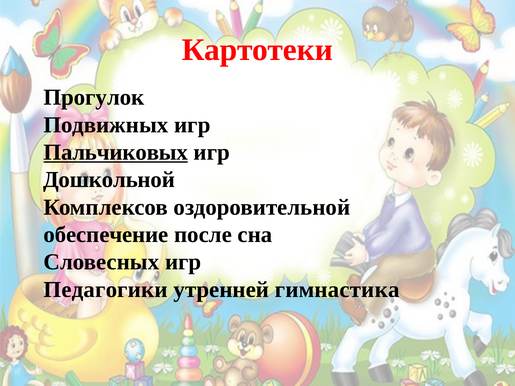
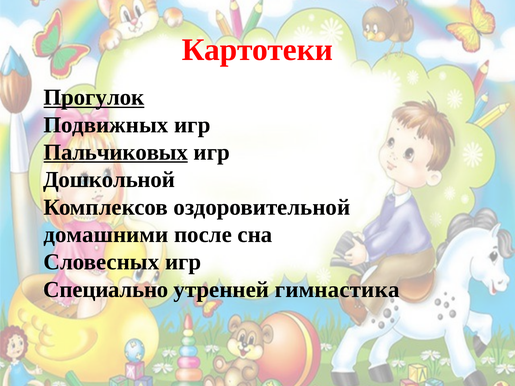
Прогулок underline: none -> present
обеспечение: обеспечение -> домашними
Педагогики: Педагогики -> Специально
